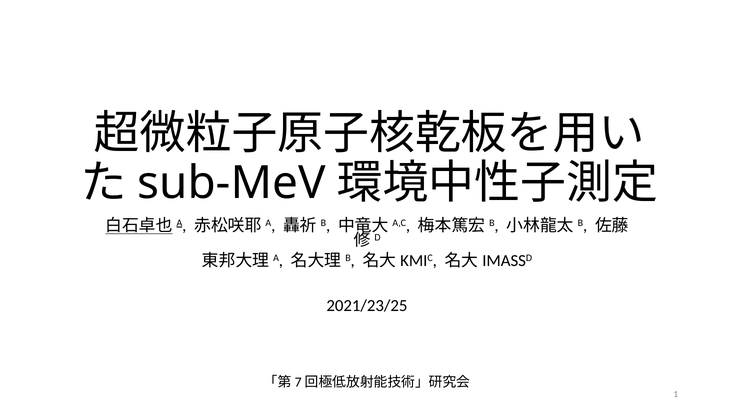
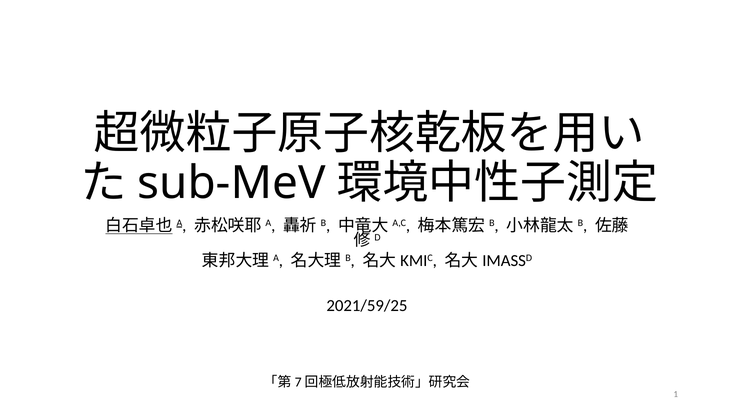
2021/23/25: 2021/23/25 -> 2021/59/25
